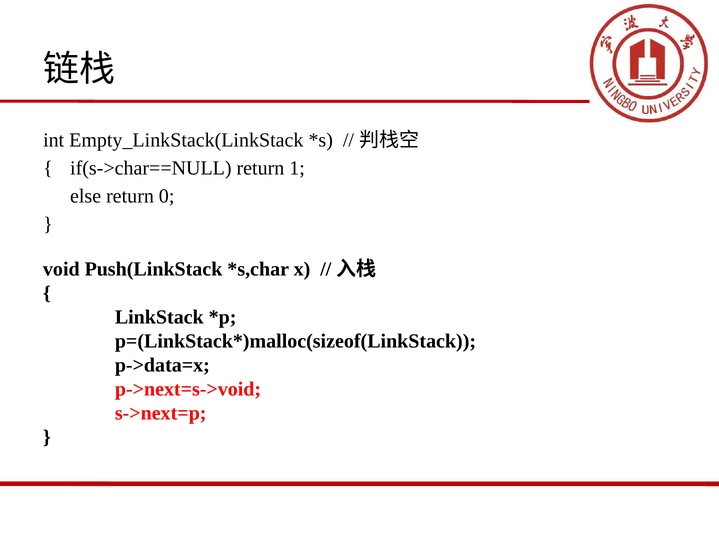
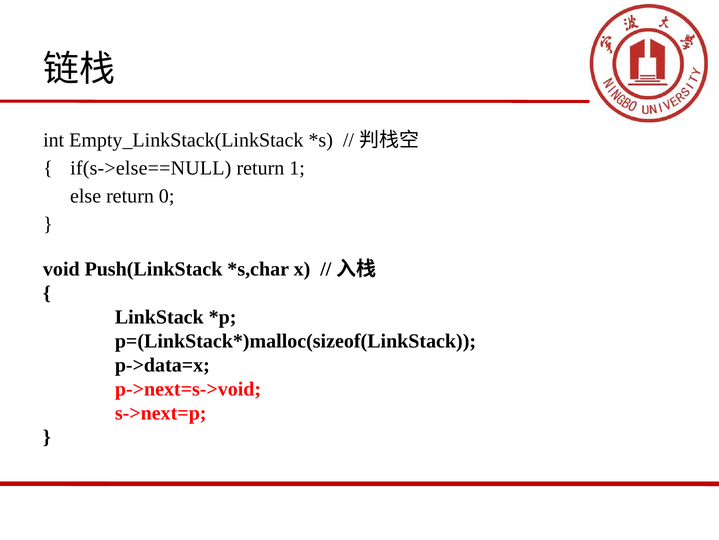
if(s->char==NULL: if(s->char==NULL -> if(s->else==NULL
